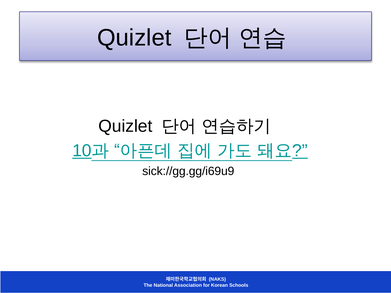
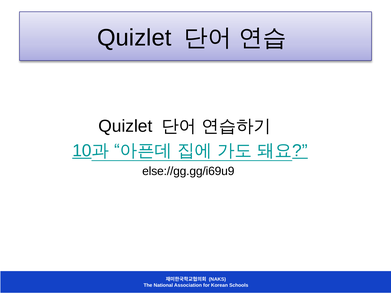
sick://gg.gg/i69u9: sick://gg.gg/i69u9 -> else://gg.gg/i69u9
